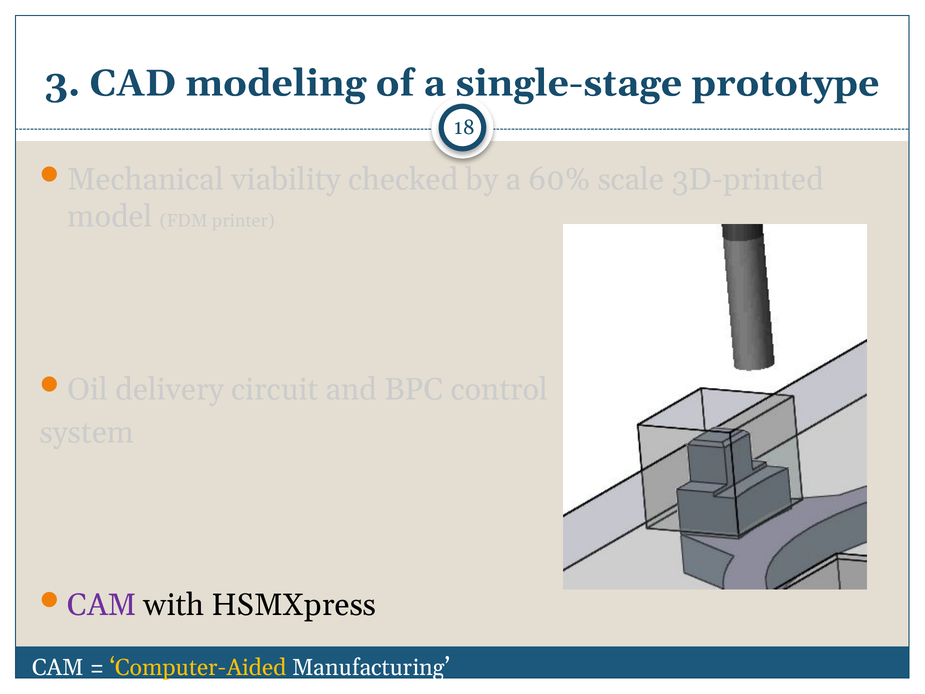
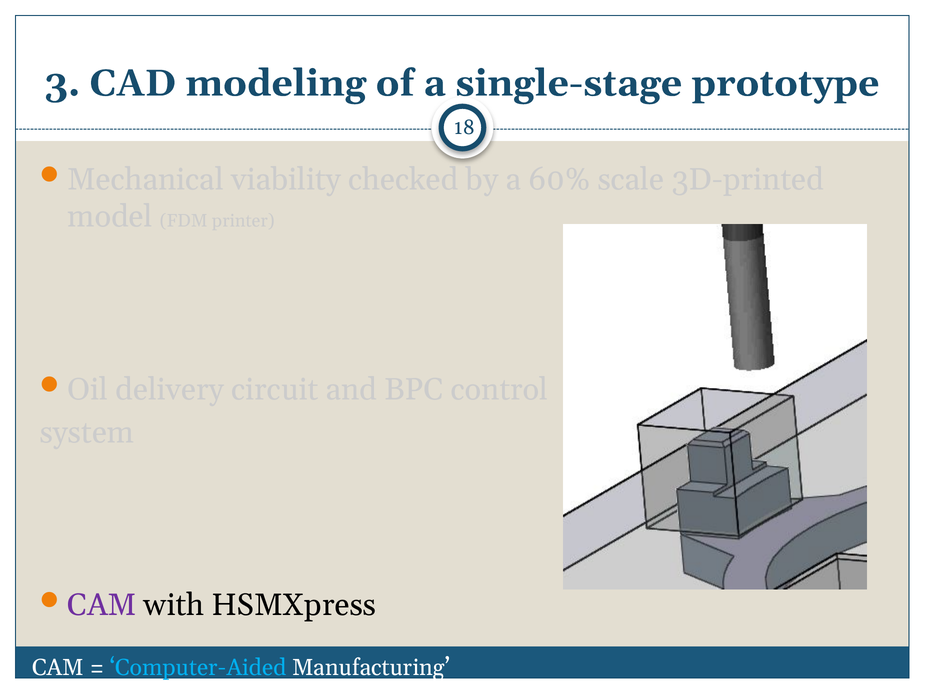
Computer-Aided colour: yellow -> light blue
